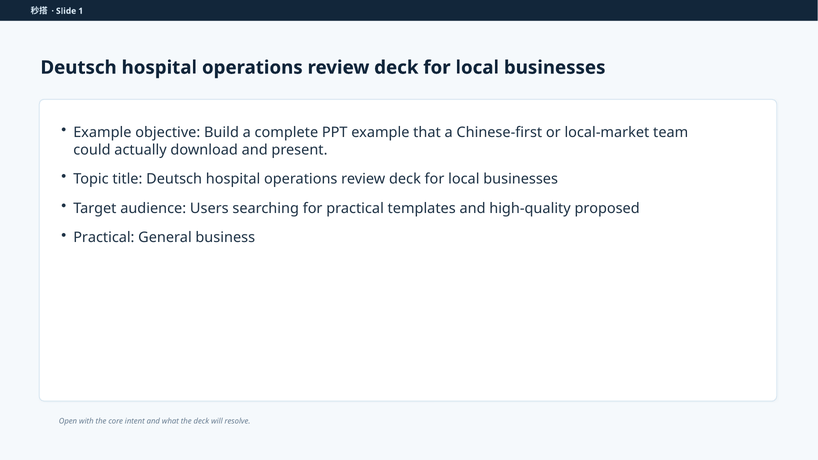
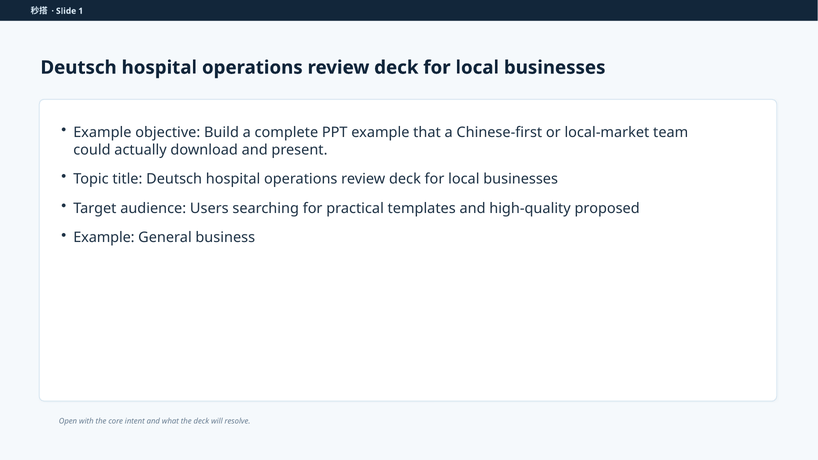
Practical at (104, 238): Practical -> Example
